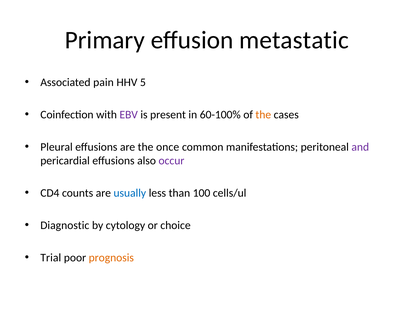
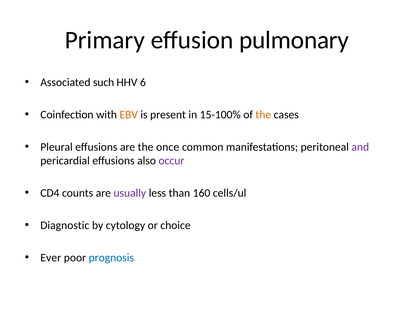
metastatic: metastatic -> pulmonary
pain: pain -> such
5: 5 -> 6
EBV colour: purple -> orange
60-100%: 60-100% -> 15-100%
usually colour: blue -> purple
100: 100 -> 160
Trial: Trial -> Ever
prognosis colour: orange -> blue
